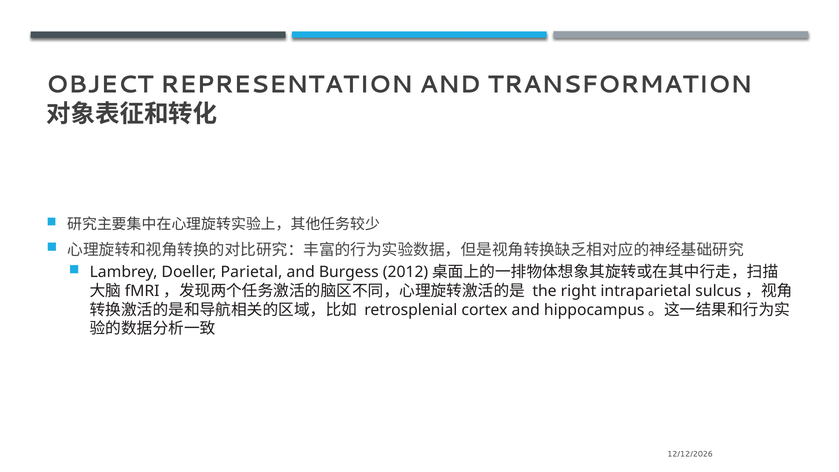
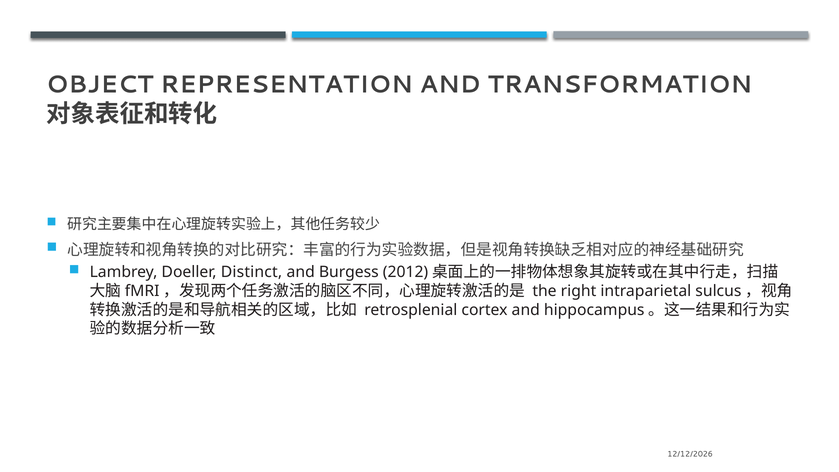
Parietal: Parietal -> Distinct
